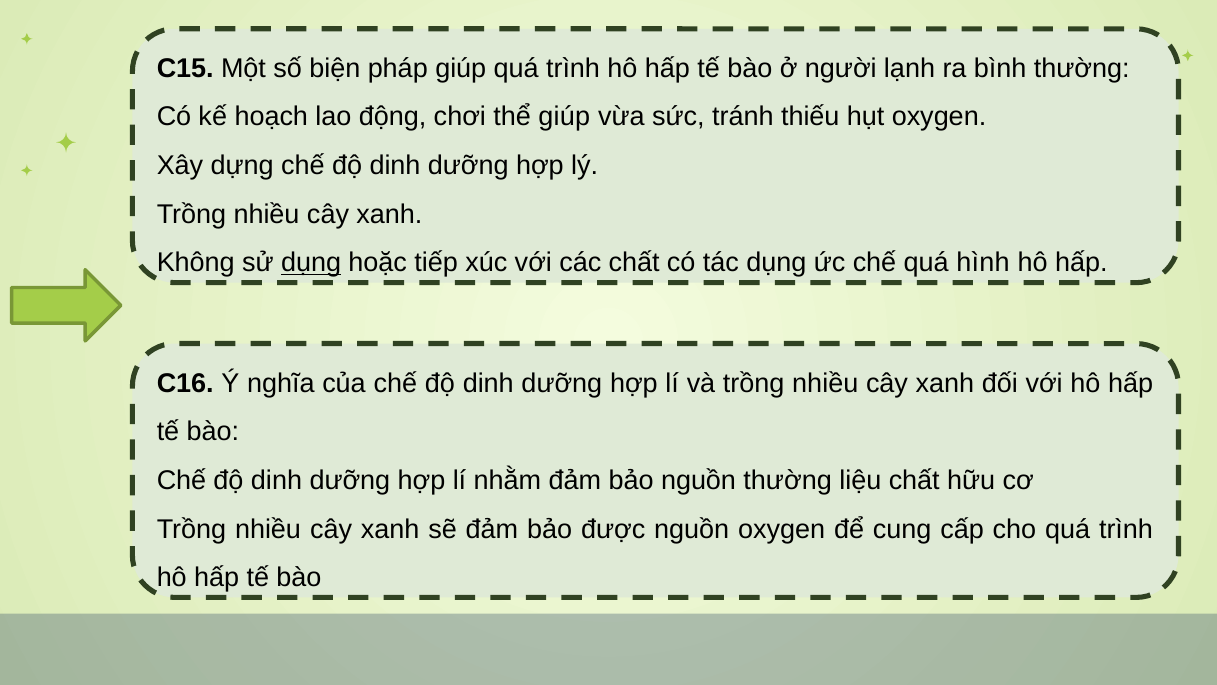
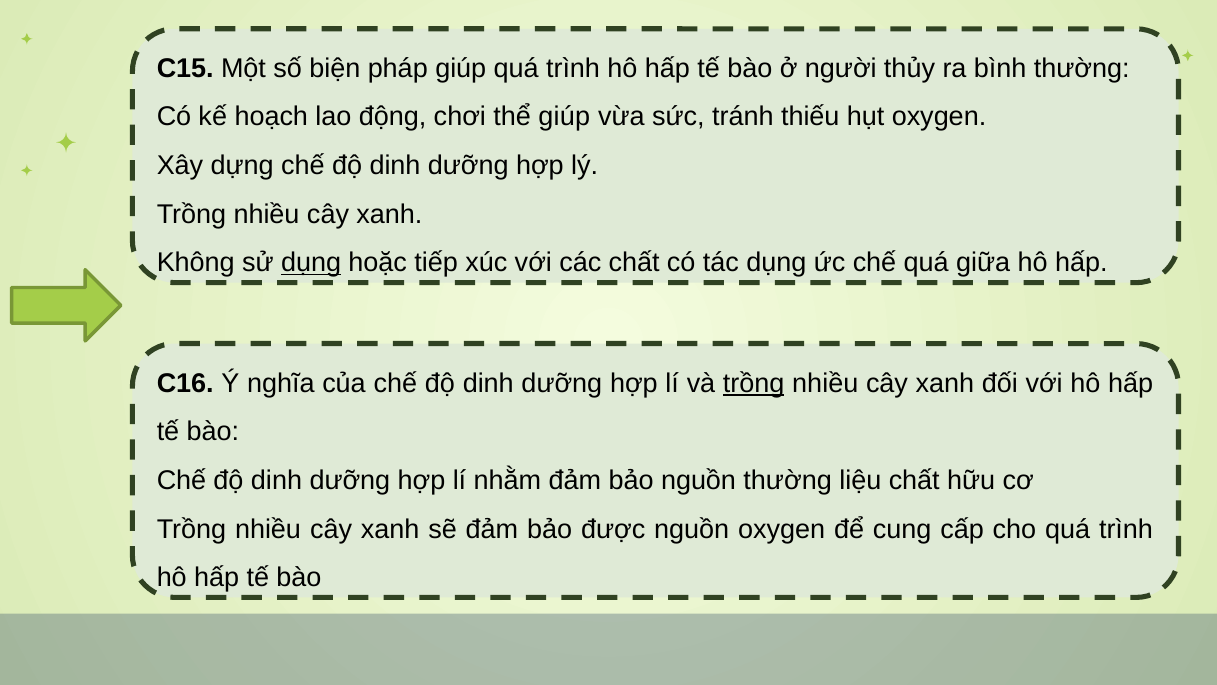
lạnh: lạnh -> thủy
hình: hình -> giữa
trồng at (754, 383) underline: none -> present
